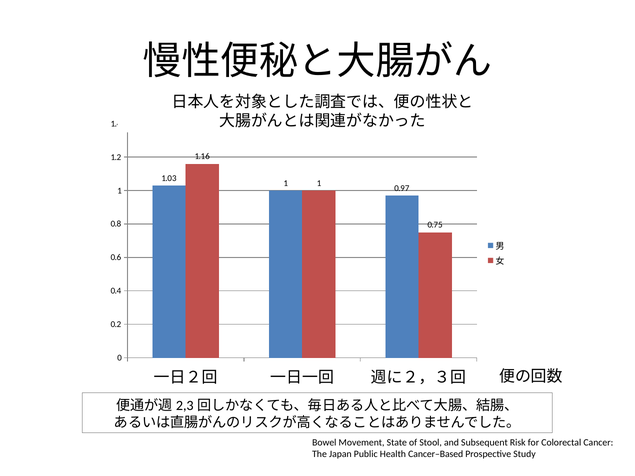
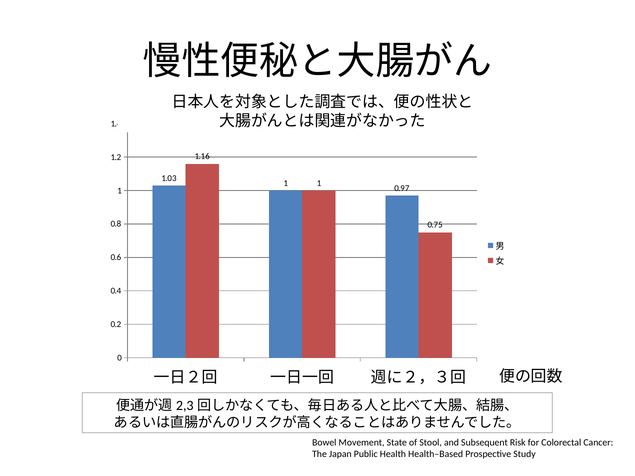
Cancer–Based: Cancer–Based -> Health–Based
